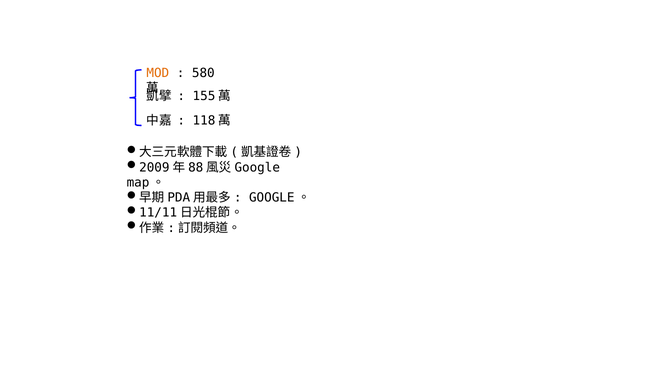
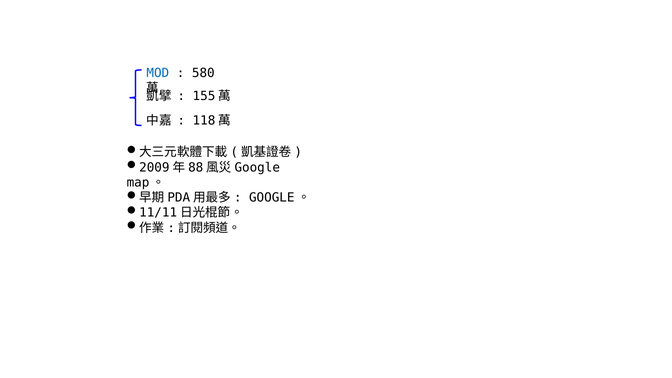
MOD colour: orange -> blue
